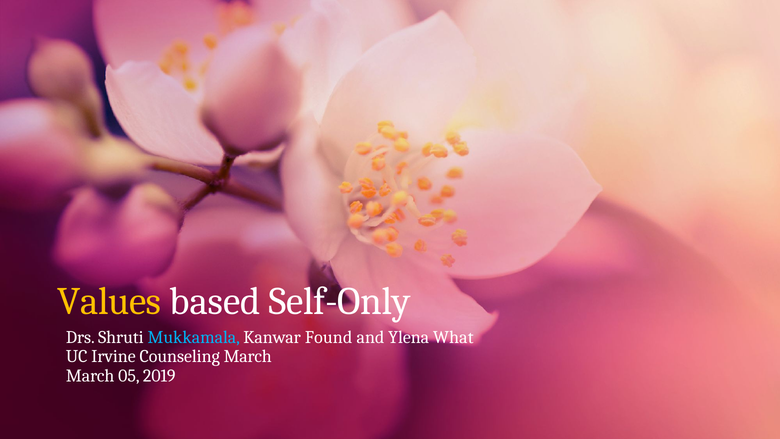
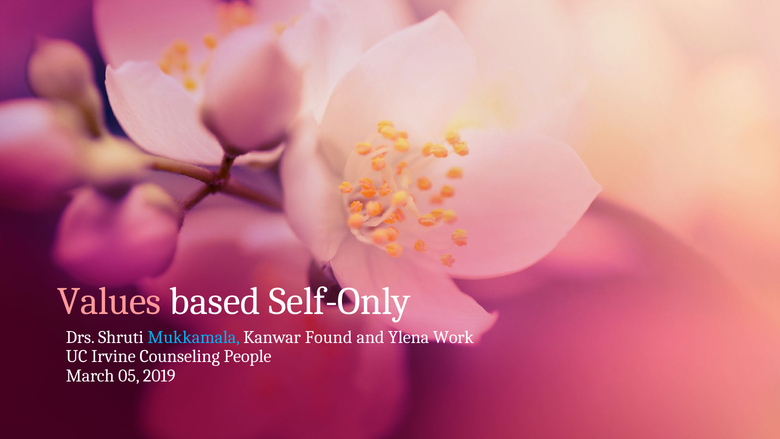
Values colour: yellow -> pink
What: What -> Work
Counseling March: March -> People
